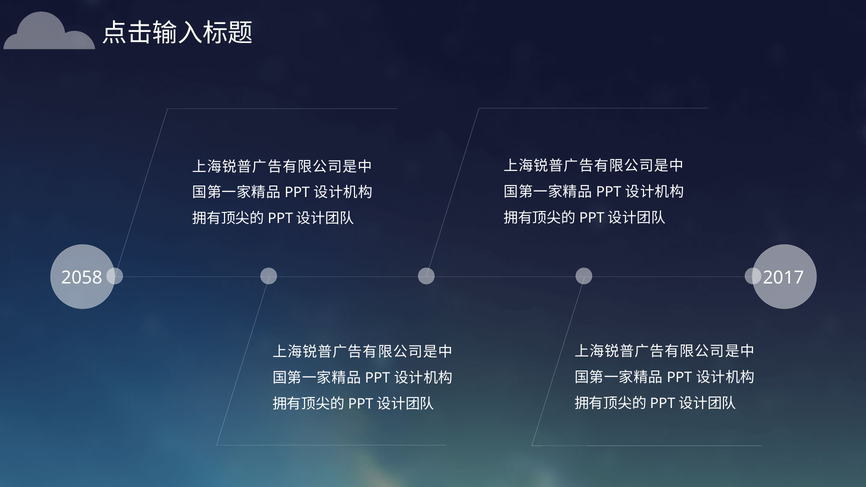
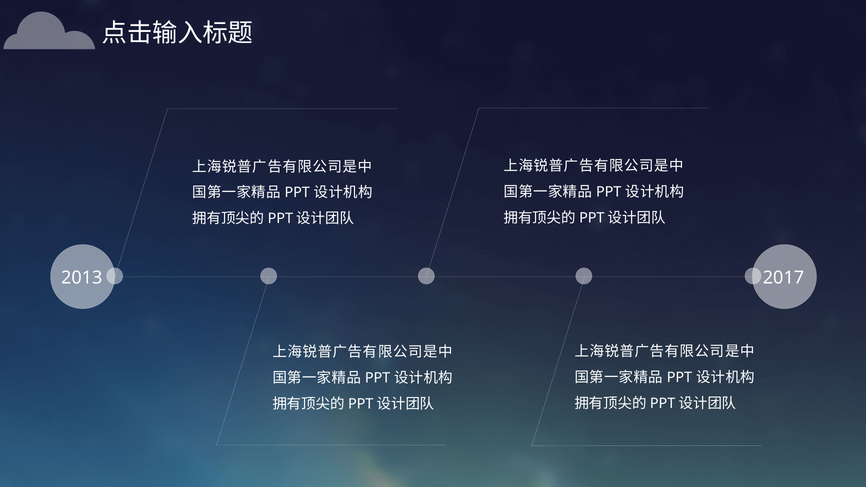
2058: 2058 -> 2013
